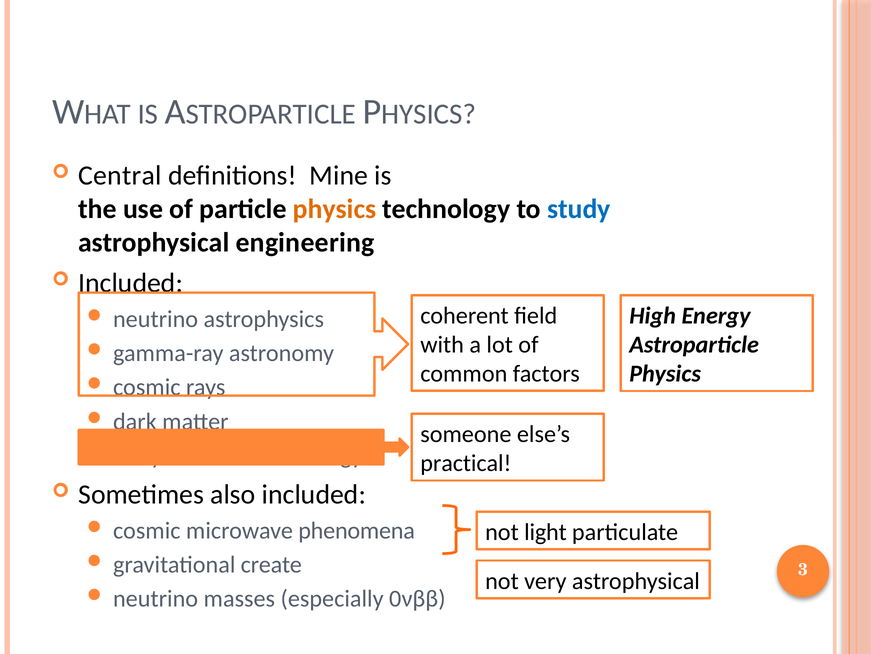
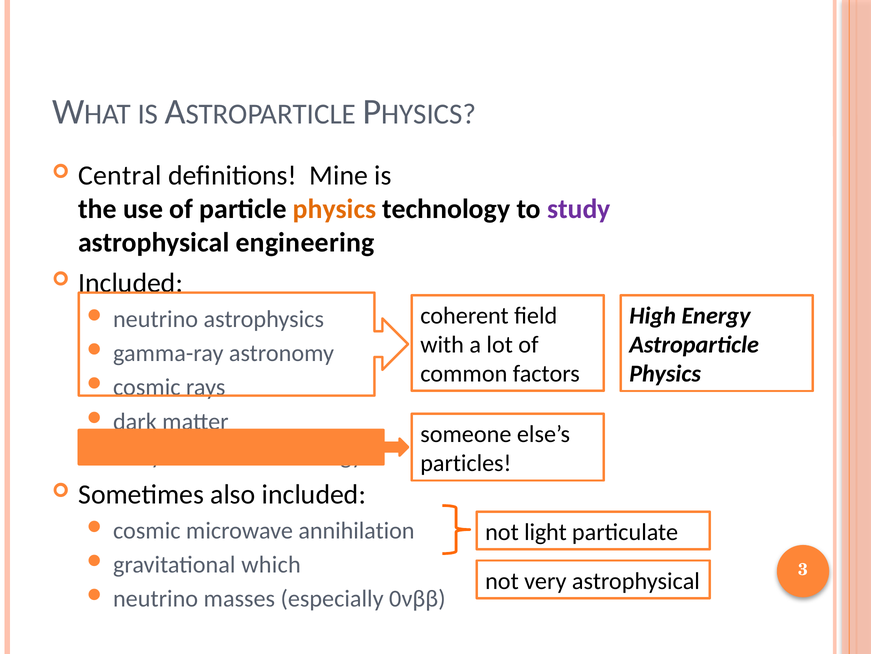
study colour: blue -> purple
practical: practical -> particles
phenomena: phenomena -> annihilation
create: create -> which
